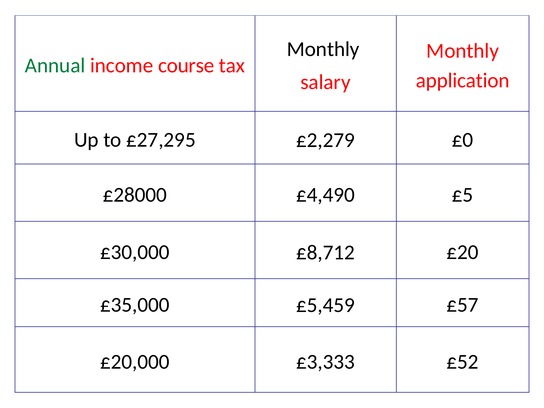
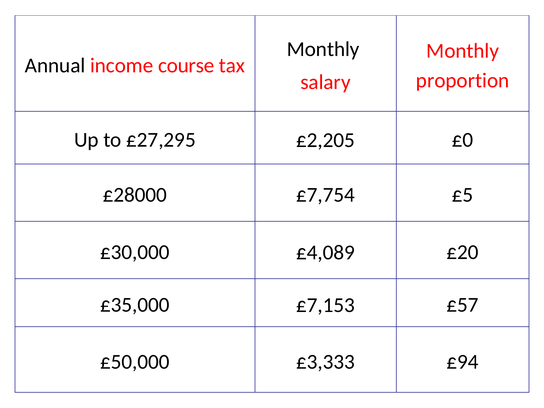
Annual colour: green -> black
application: application -> proportion
£2,279: £2,279 -> £2,205
£4,490: £4,490 -> £7,754
£8,712: £8,712 -> £4,089
£5,459: £5,459 -> £7,153
£20,000: £20,000 -> £50,000
£52: £52 -> £94
